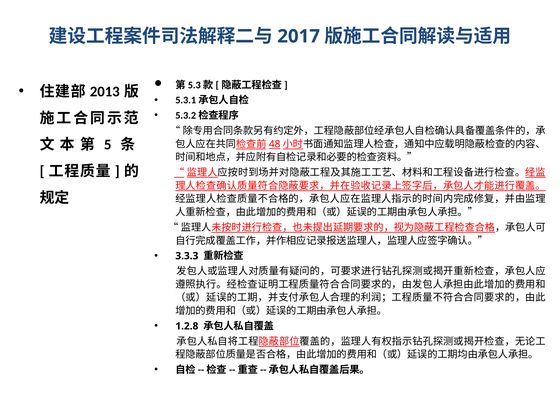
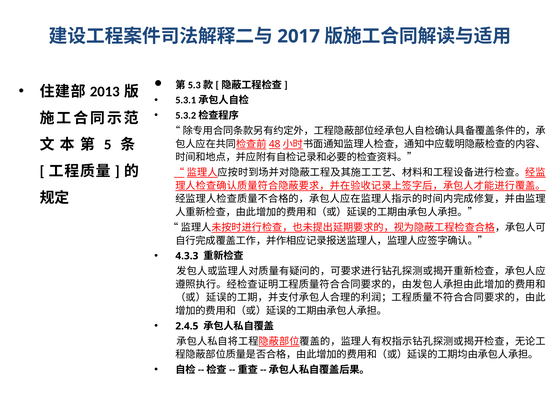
3.3.3: 3.3.3 -> 4.3.3
1.2.8: 1.2.8 -> 2.4.5
